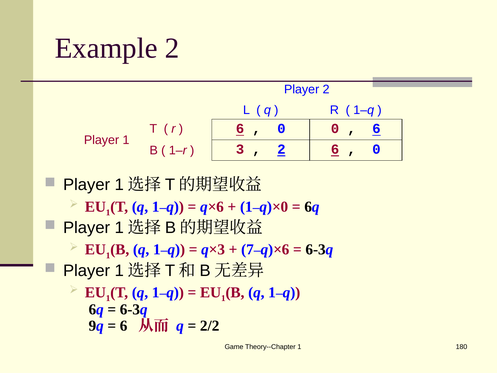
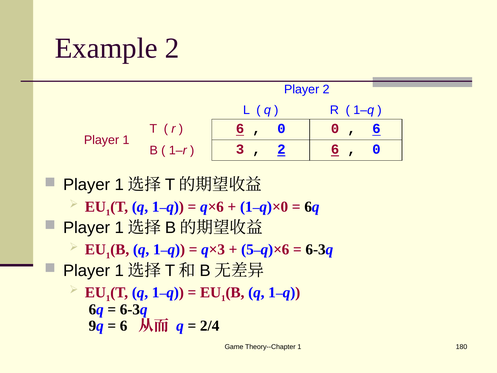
7: 7 -> 5
2/2: 2/2 -> 2/4
